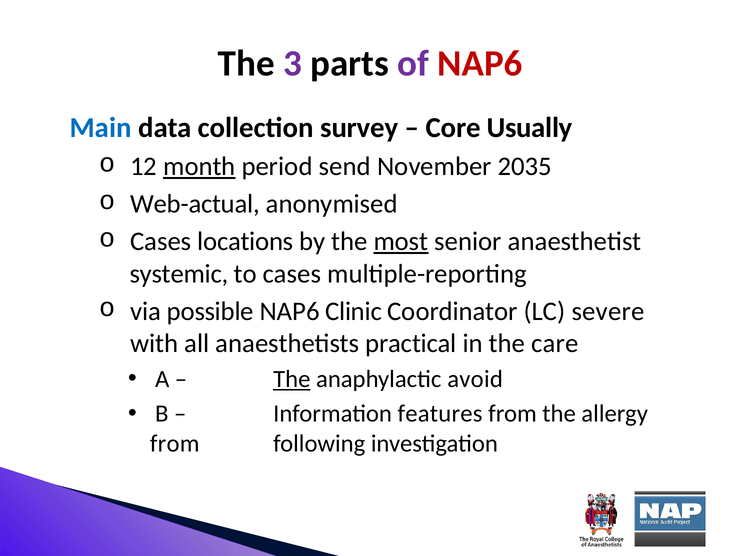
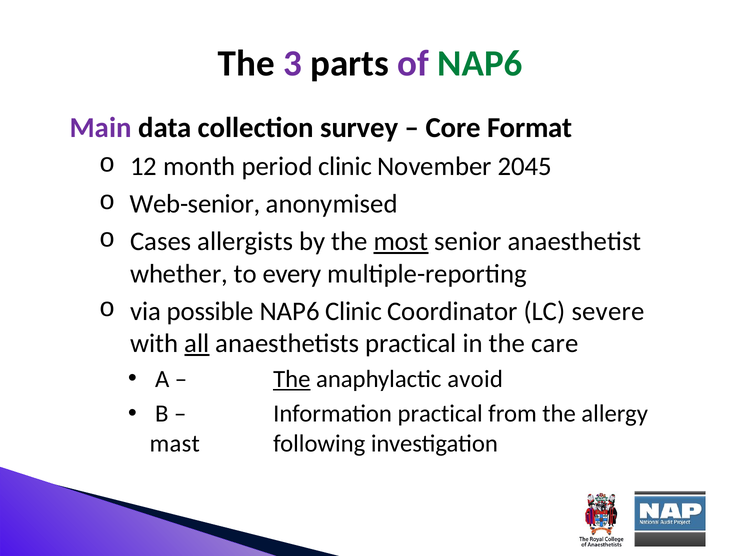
NAP6 at (480, 63) colour: red -> green
Main colour: blue -> purple
Usually: Usually -> Format
month underline: present -> none
period send: send -> clinic
2035: 2035 -> 2045
Web-actual: Web-actual -> Web-senior
locations: locations -> allergists
systemic: systemic -> whether
to cases: cases -> every
all underline: none -> present
Information features: features -> practical
from at (175, 443): from -> mast
